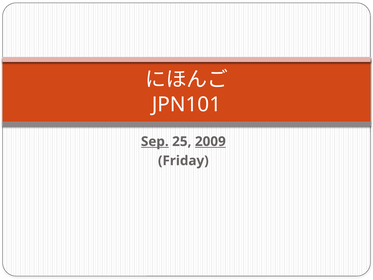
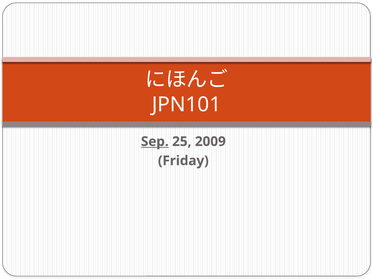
2009 underline: present -> none
